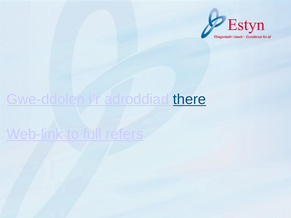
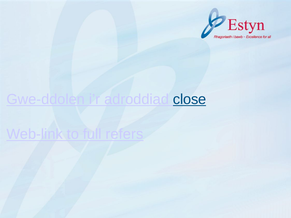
there: there -> close
